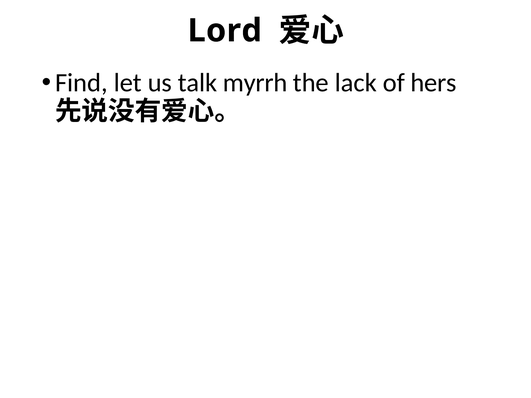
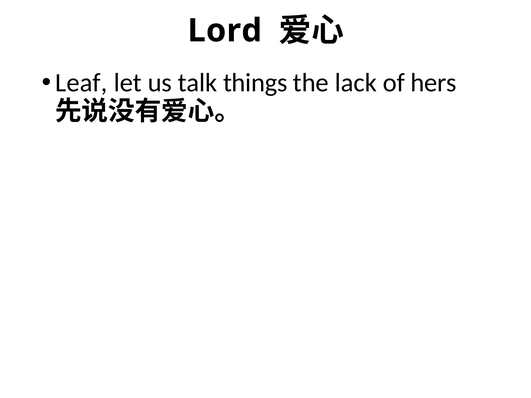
Find: Find -> Leaf
myrrh: myrrh -> things
